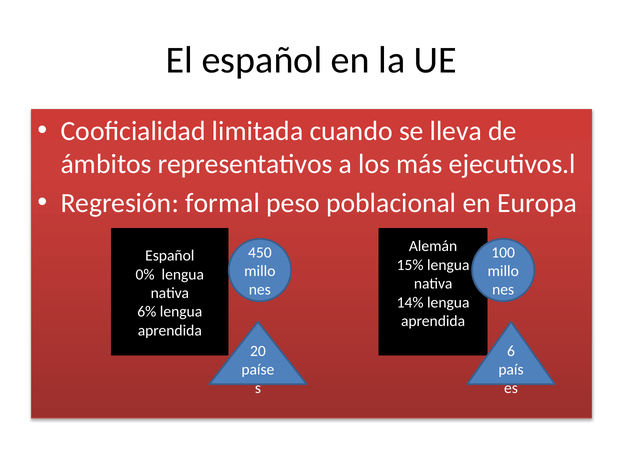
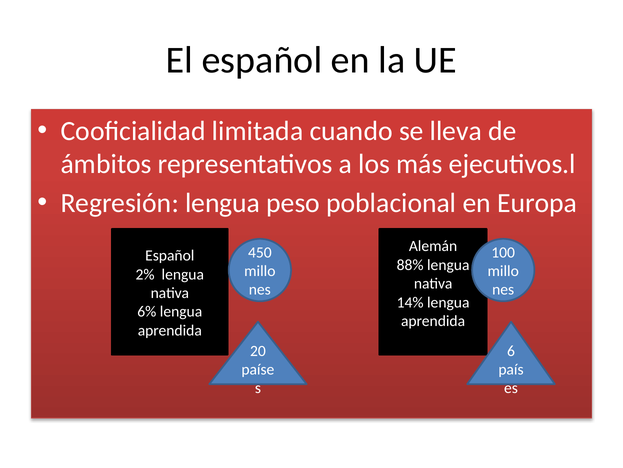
Regresión formal: formal -> lengua
15%: 15% -> 88%
0%: 0% -> 2%
